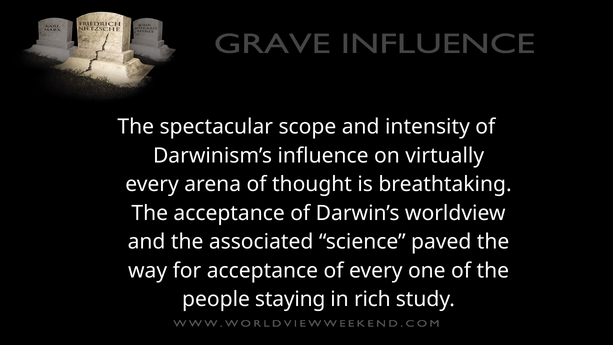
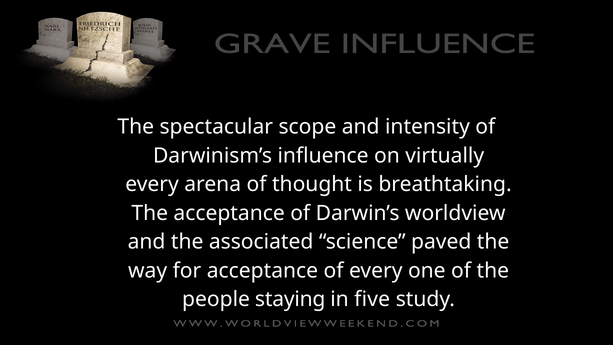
rich: rich -> five
